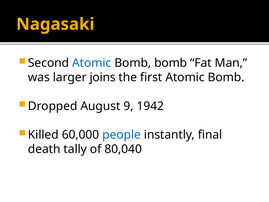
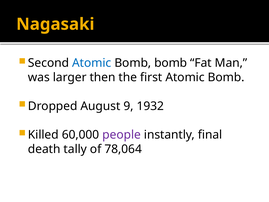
joins: joins -> then
1942: 1942 -> 1932
people colour: blue -> purple
80,040: 80,040 -> 78,064
